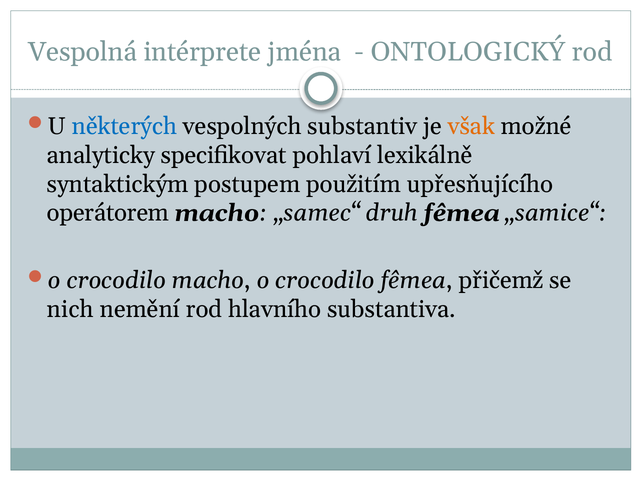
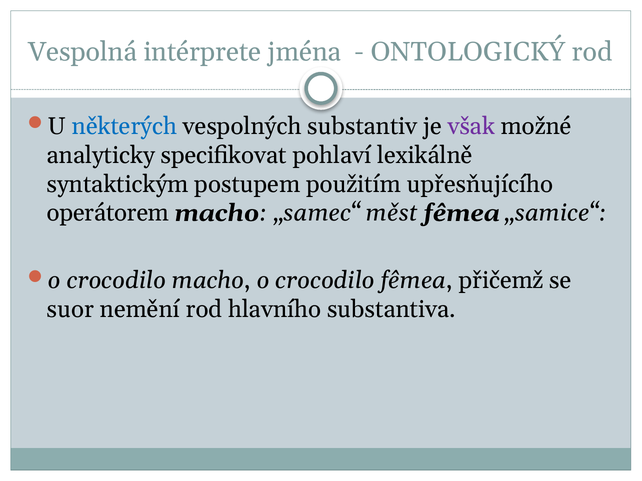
však colour: orange -> purple
druh: druh -> měst
nich: nich -> suor
